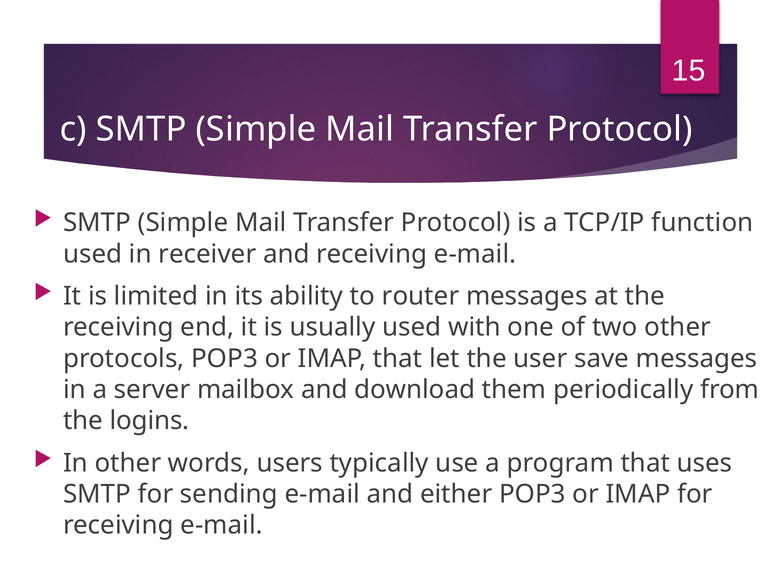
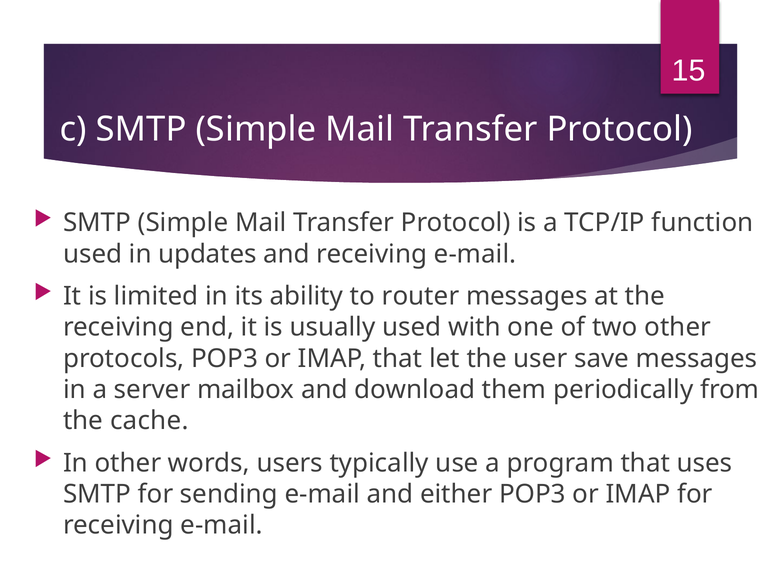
receiver: receiver -> updates
logins: logins -> cache
